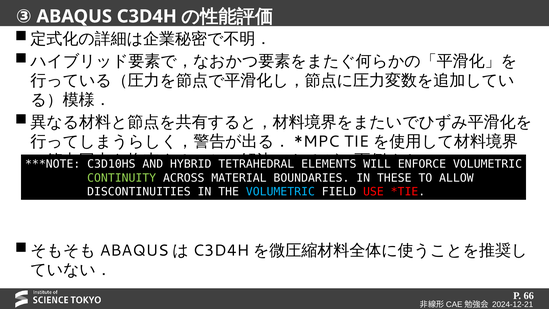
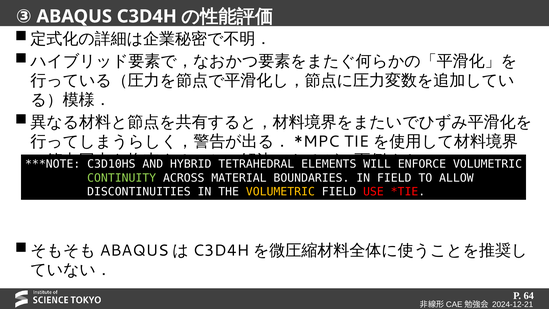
IN THESE: THESE -> FIELD
VOLUMETRIC at (280, 192) colour: light blue -> yellow
66: 66 -> 64
